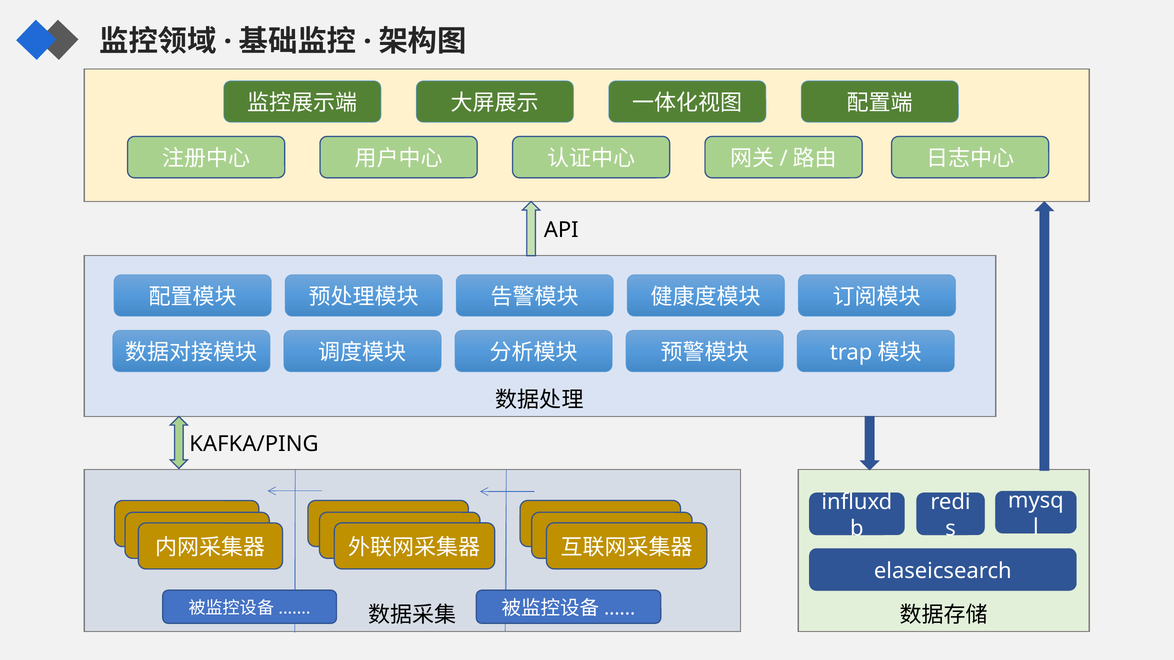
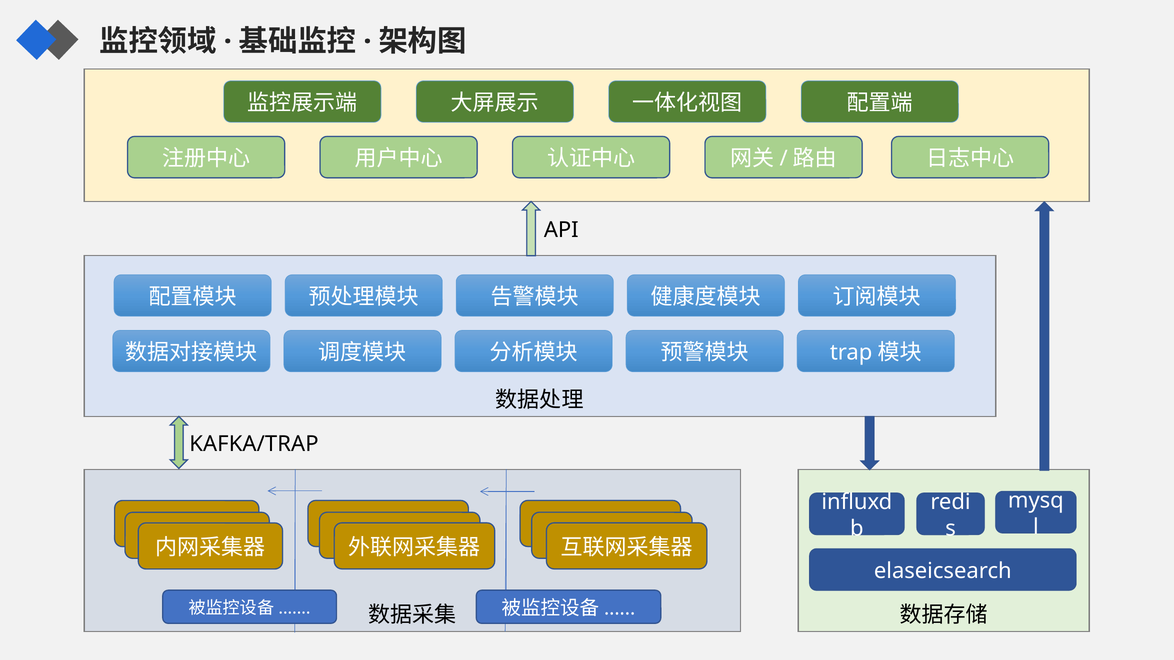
KAFKA/PING: KAFKA/PING -> KAFKA/TRAP
